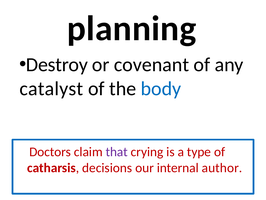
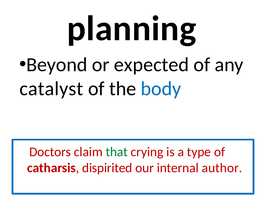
Destroy: Destroy -> Beyond
covenant: covenant -> expected
that colour: purple -> green
decisions: decisions -> dispirited
